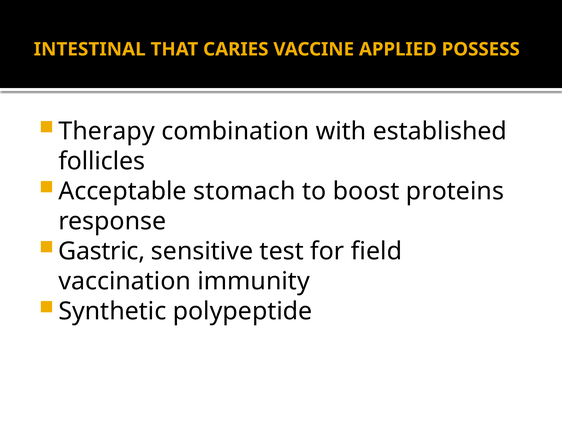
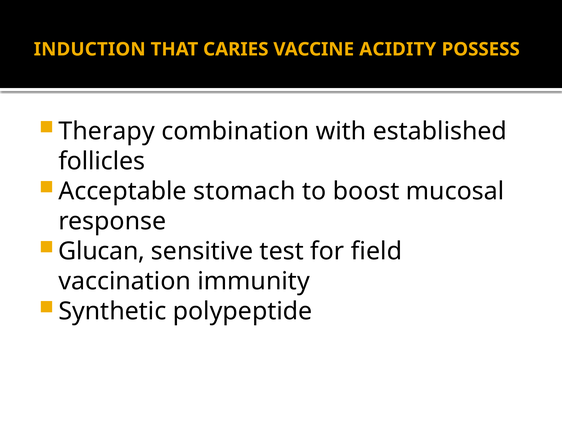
INTESTINAL: INTESTINAL -> INDUCTION
APPLIED: APPLIED -> ACIDITY
proteins: proteins -> mucosal
Gastric: Gastric -> Glucan
